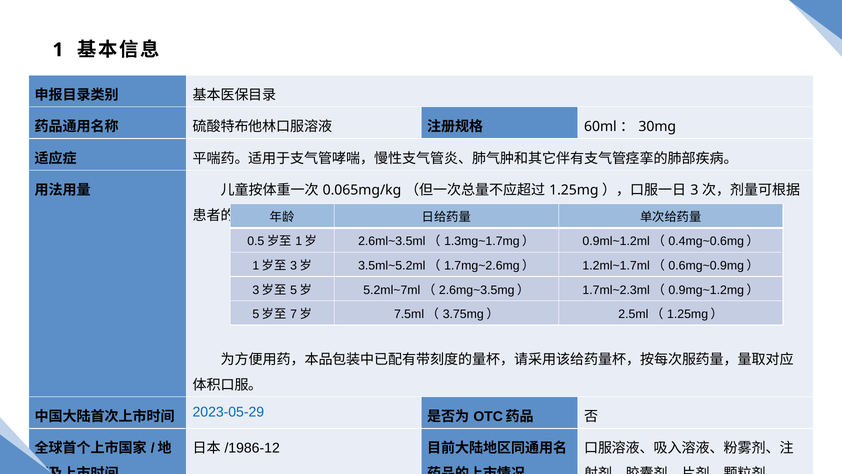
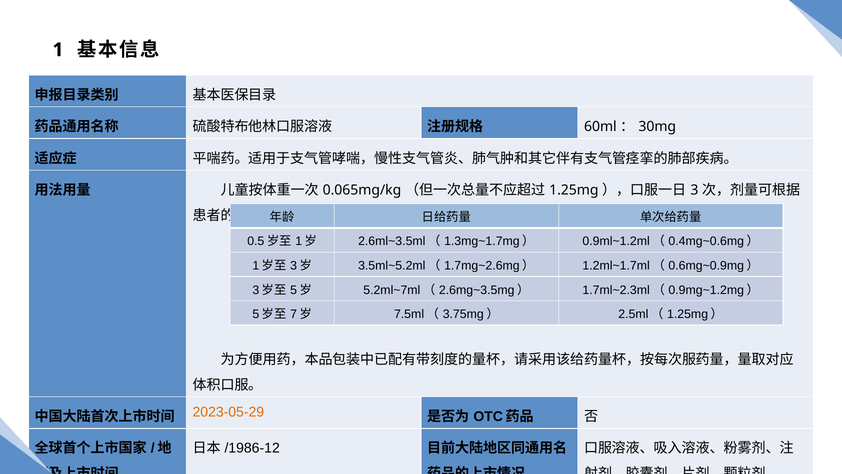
2023-05-29 colour: blue -> orange
